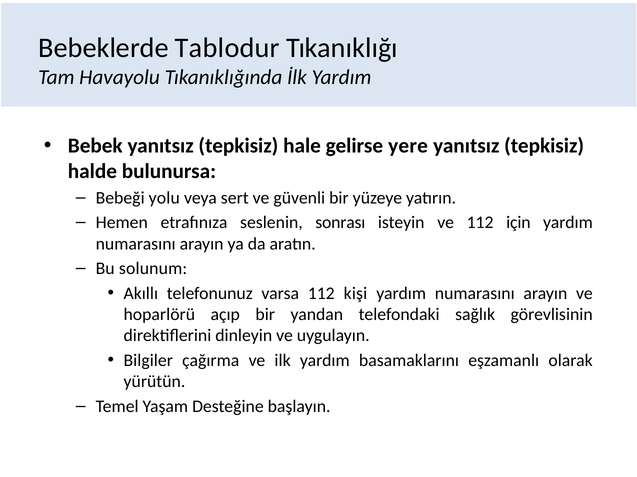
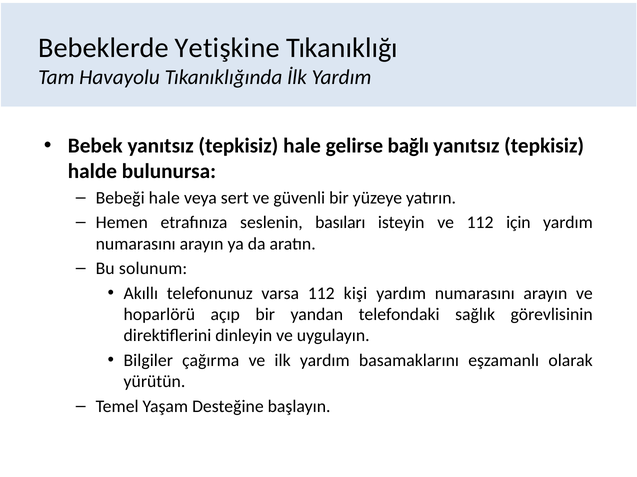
Tablodur: Tablodur -> Yetişkine
yere: yere -> bağlı
Bebeği yolu: yolu -> hale
sonrası: sonrası -> basıları
